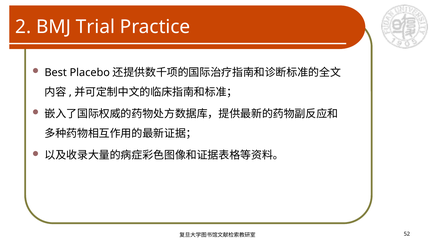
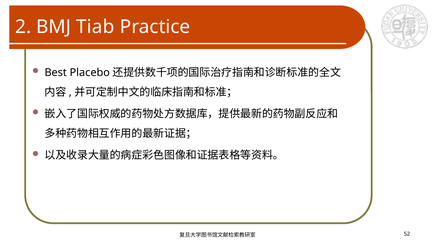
Trial: Trial -> Tiab
